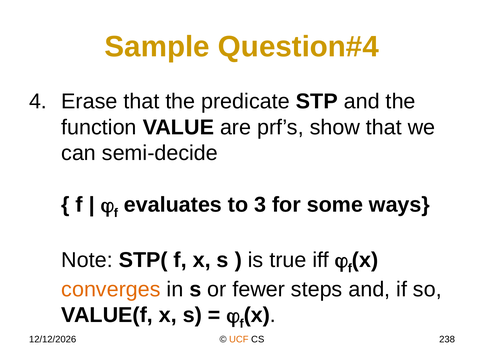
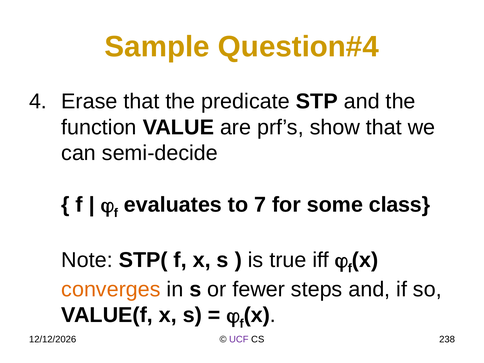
3: 3 -> 7
ways: ways -> class
UCF colour: orange -> purple
